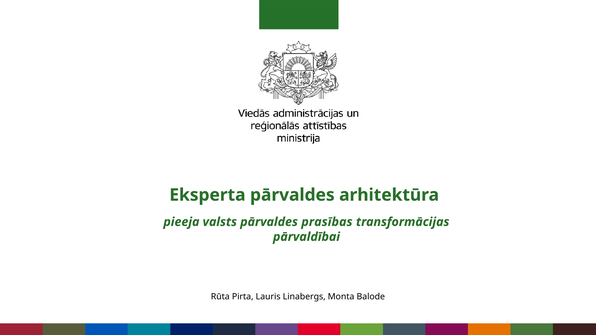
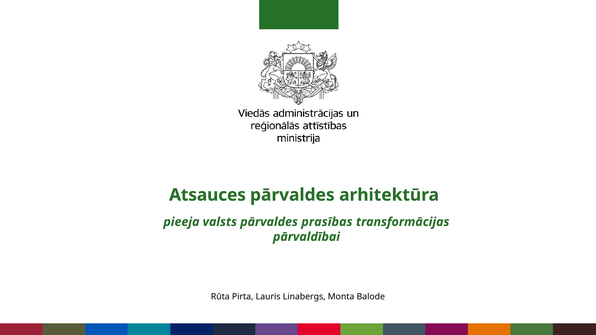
Eksperta: Eksperta -> Atsauces
